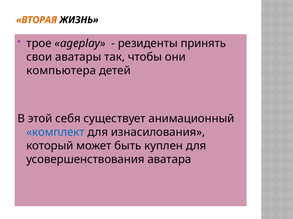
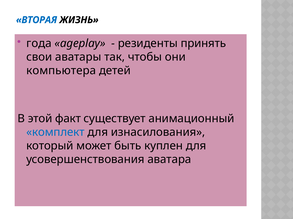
ВТОРАЯ colour: orange -> blue
трое: трое -> года
себя: себя -> факт
